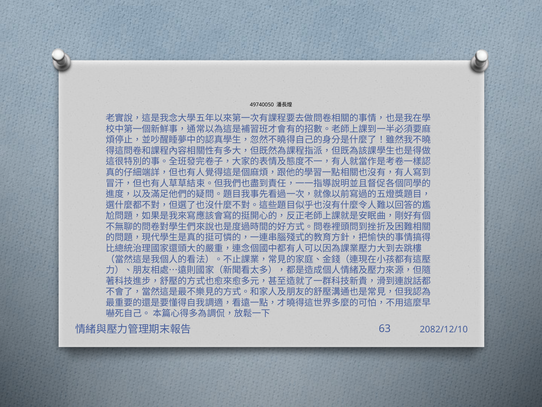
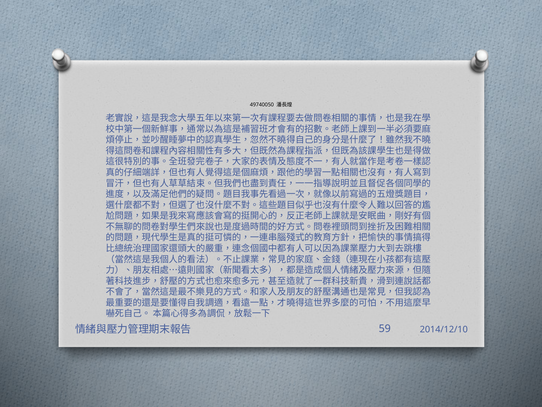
63: 63 -> 59
2082/12/10: 2082/12/10 -> 2014/12/10
